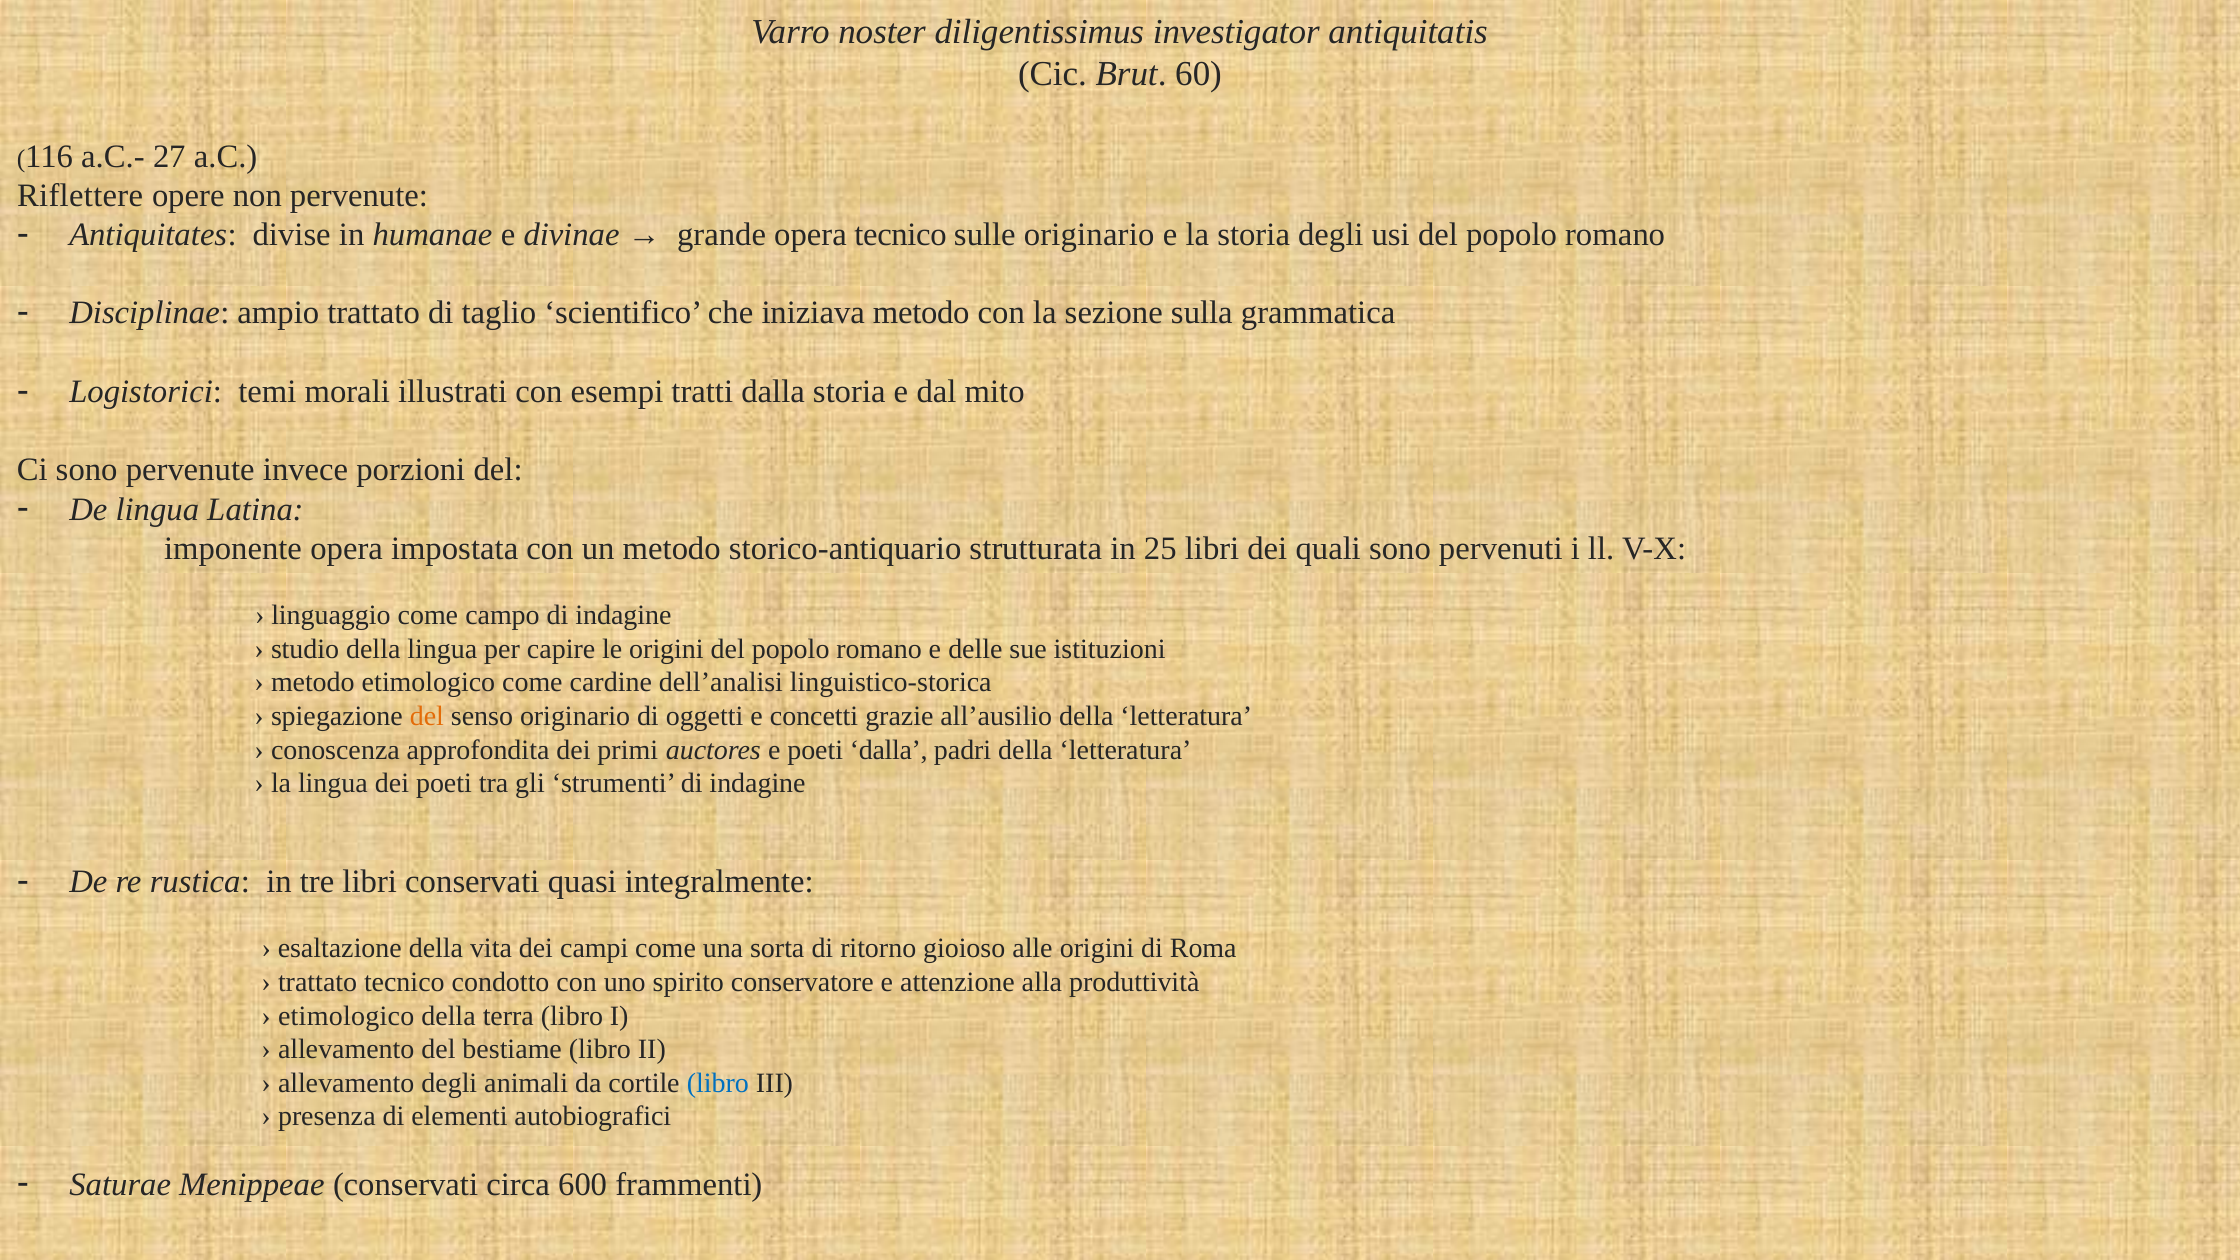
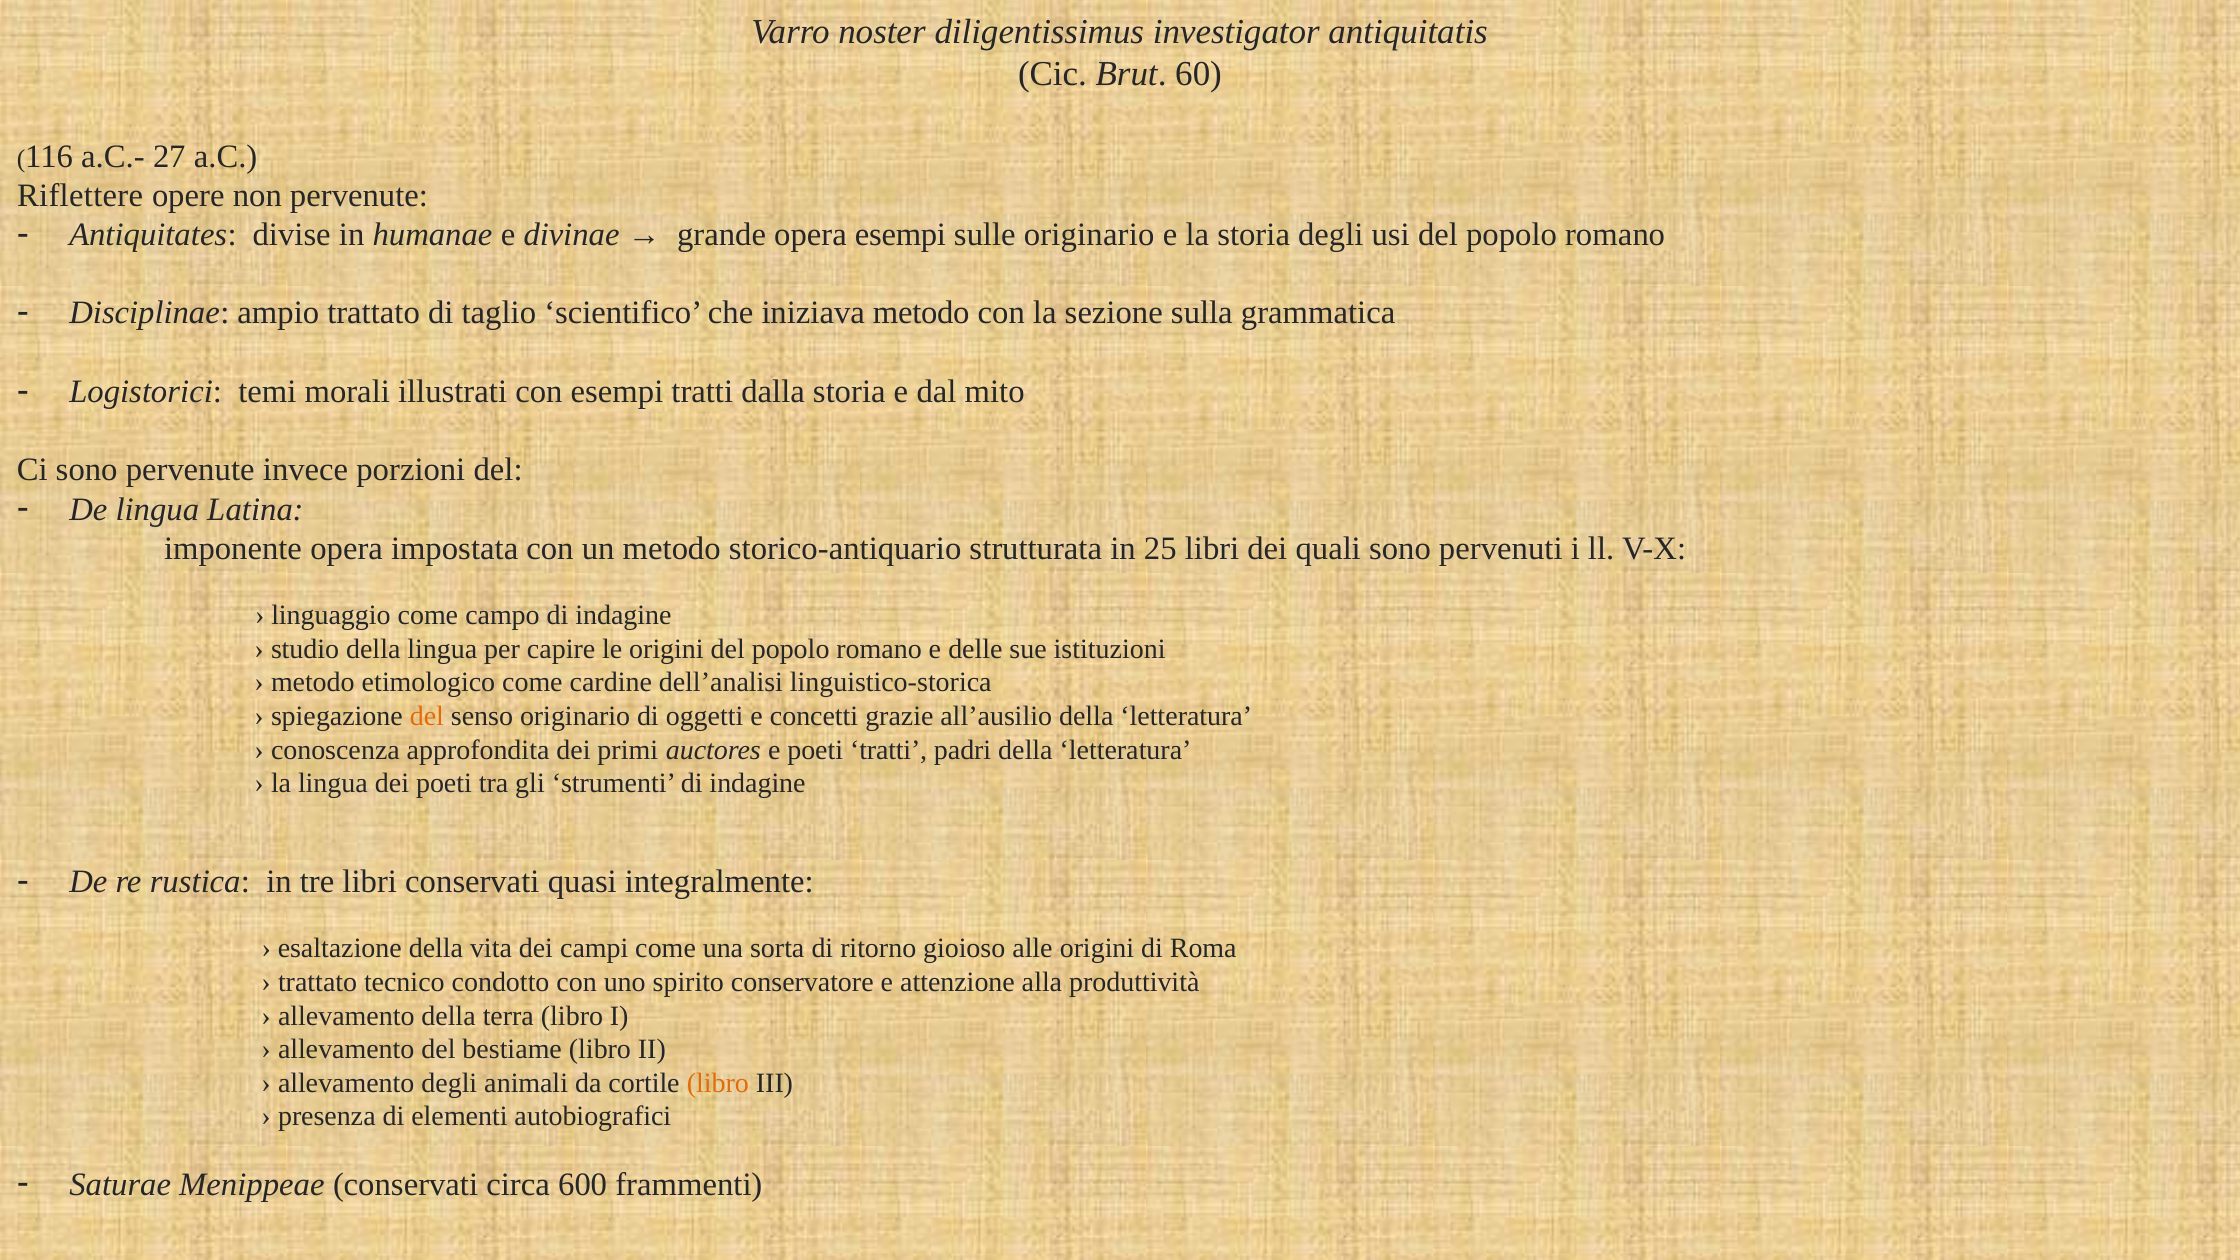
opera tecnico: tecnico -> esempi
poeti dalla: dalla -> tratti
etimologico at (346, 1016): etimologico -> allevamento
libro at (718, 1083) colour: blue -> orange
